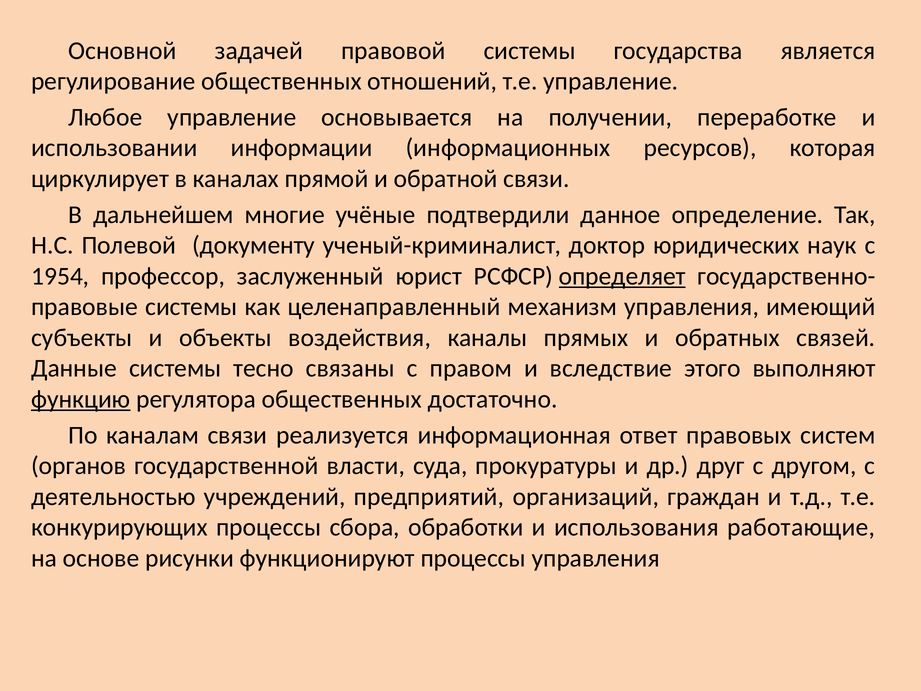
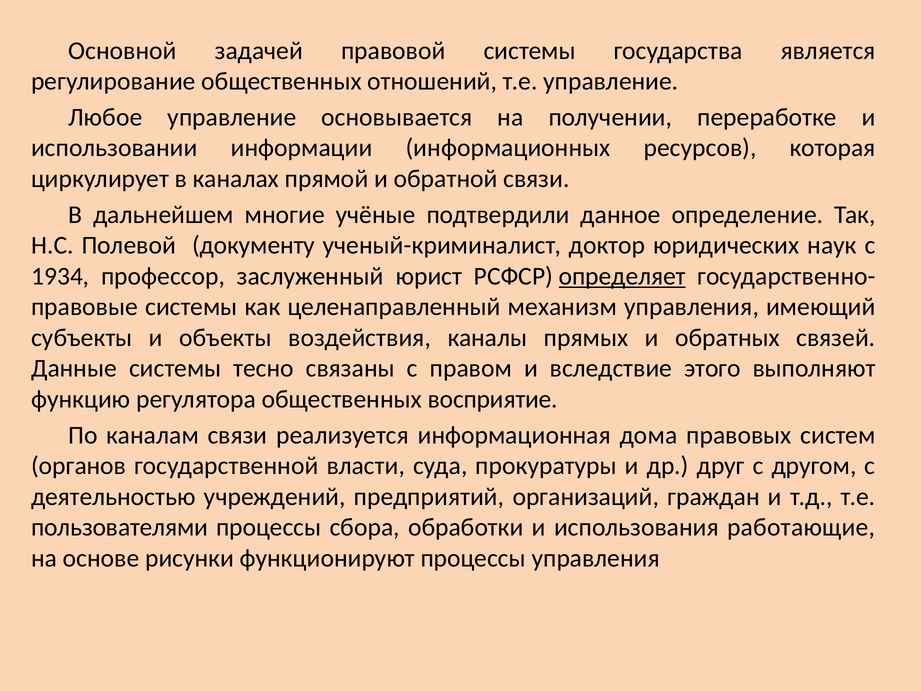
1954: 1954 -> 1934
функцию underline: present -> none
достаточно: достаточно -> восприятие
ответ: ответ -> дома
конкурирующих: конкурирующих -> пользователями
